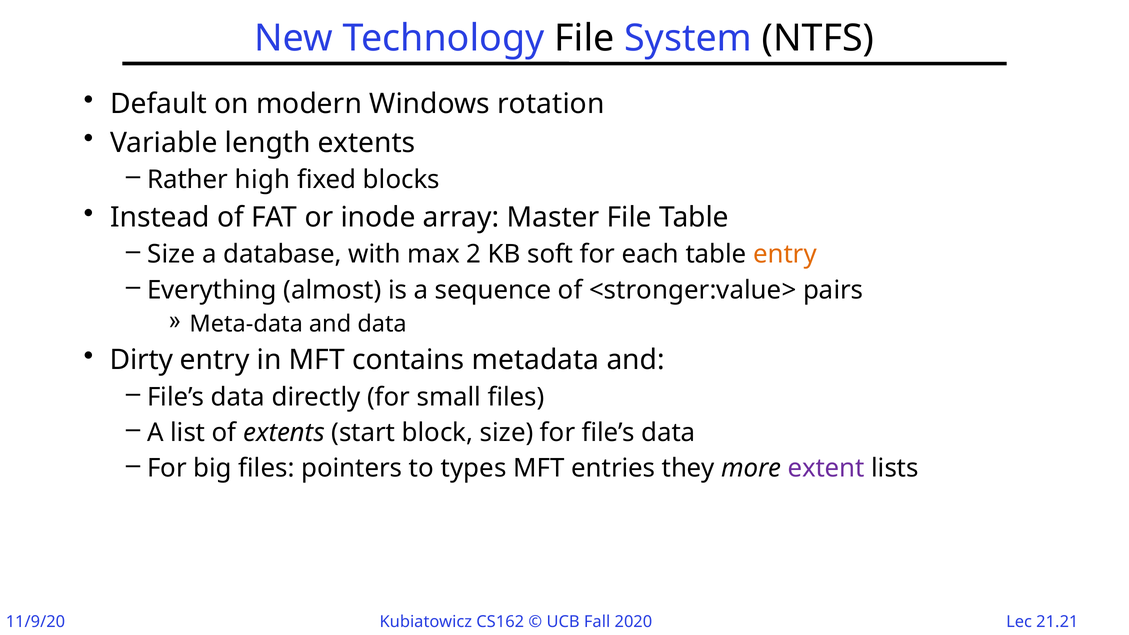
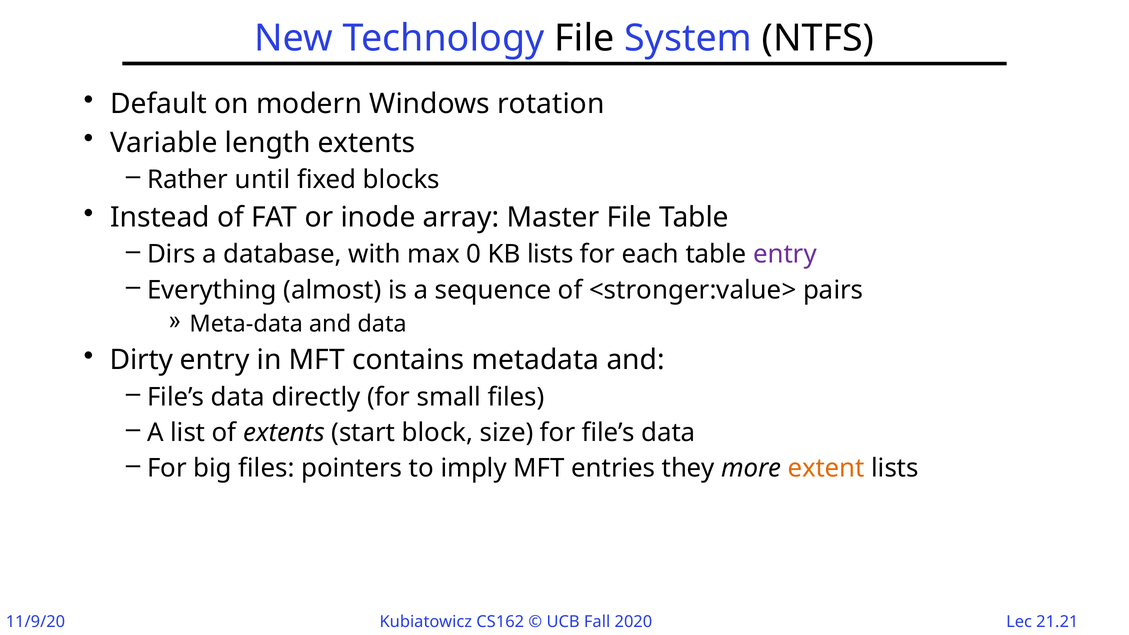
high: high -> until
Size at (171, 254): Size -> Dirs
2: 2 -> 0
KB soft: soft -> lists
entry at (785, 254) colour: orange -> purple
types: types -> imply
extent colour: purple -> orange
